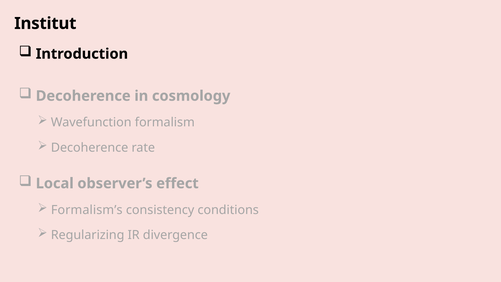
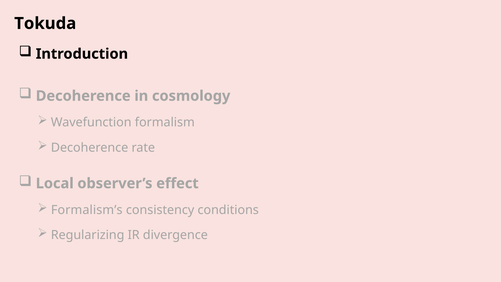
Institut: Institut -> Tokuda
